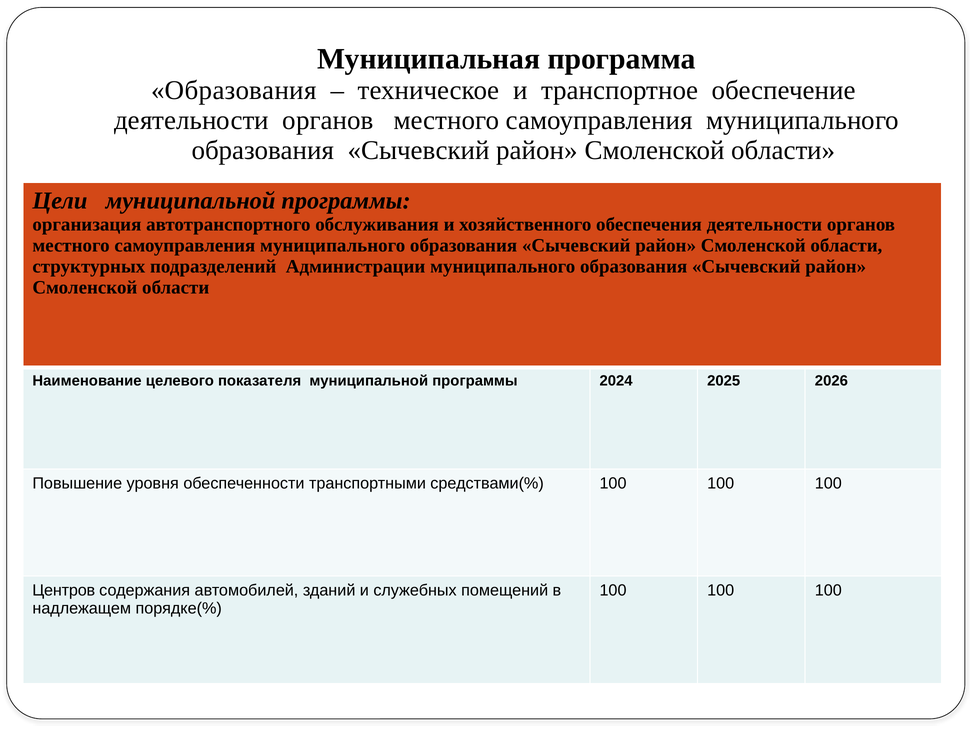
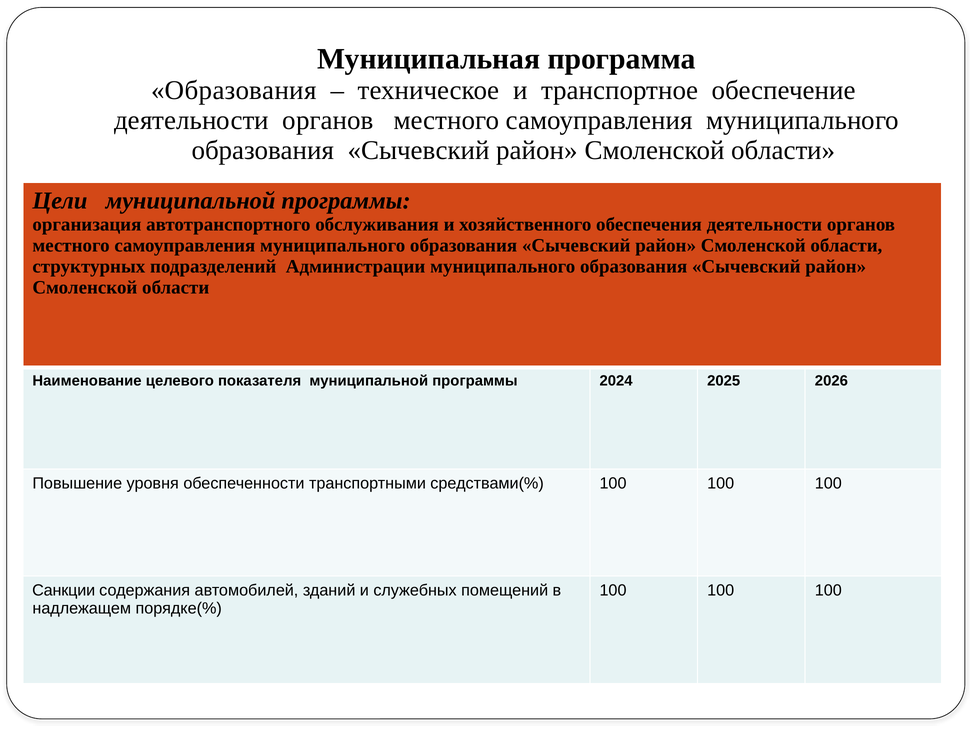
Центров: Центров -> Санкции
